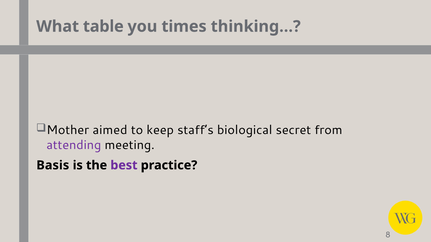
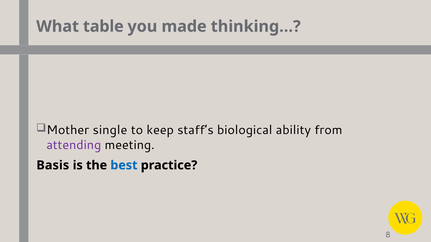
times: times -> made
aimed: aimed -> single
secret: secret -> ability
best colour: purple -> blue
